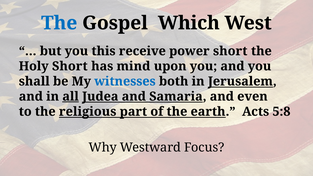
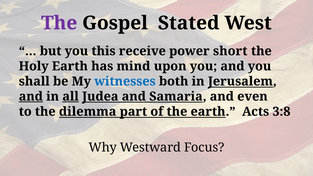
The at (59, 23) colour: blue -> purple
Which: Which -> Stated
Holy Short: Short -> Earth
and at (31, 96) underline: none -> present
religious: religious -> dilemma
5:8: 5:8 -> 3:8
